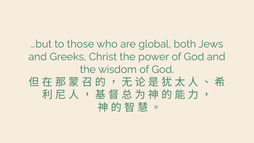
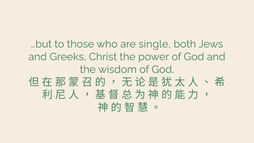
global: global -> single
